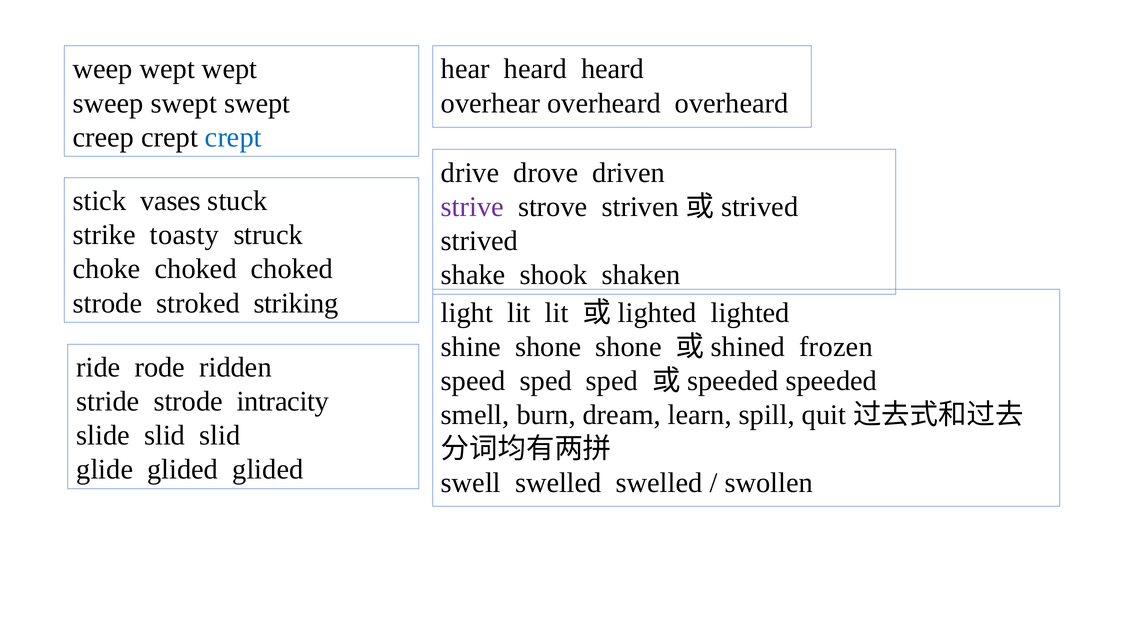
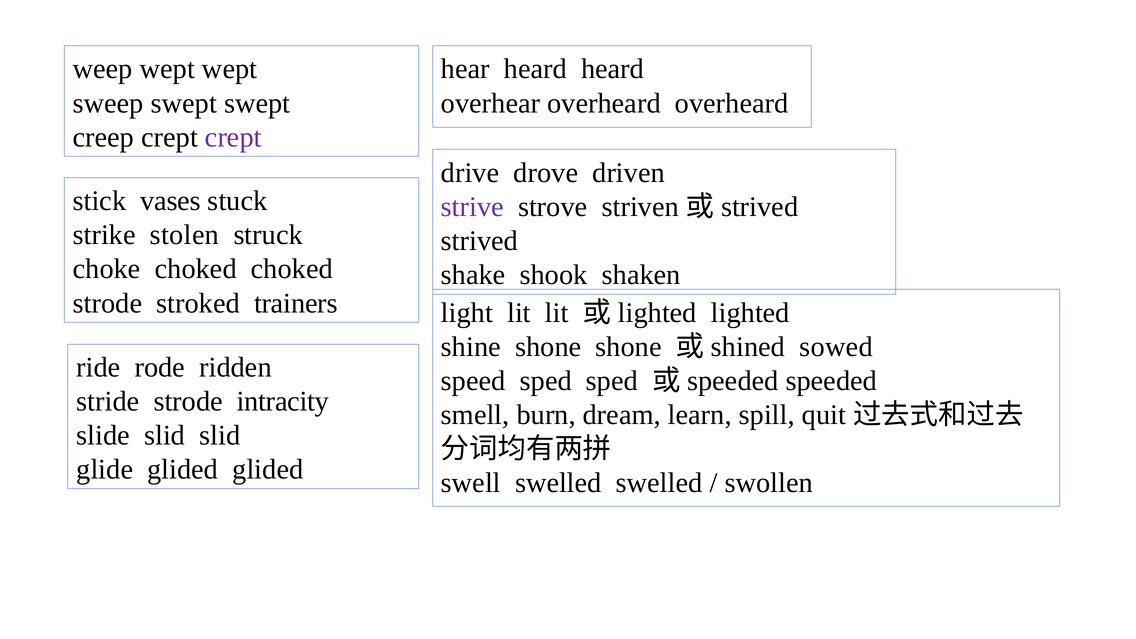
crept at (233, 137) colour: blue -> purple
toasty: toasty -> stolen
striking: striking -> trainers
frozen: frozen -> sowed
